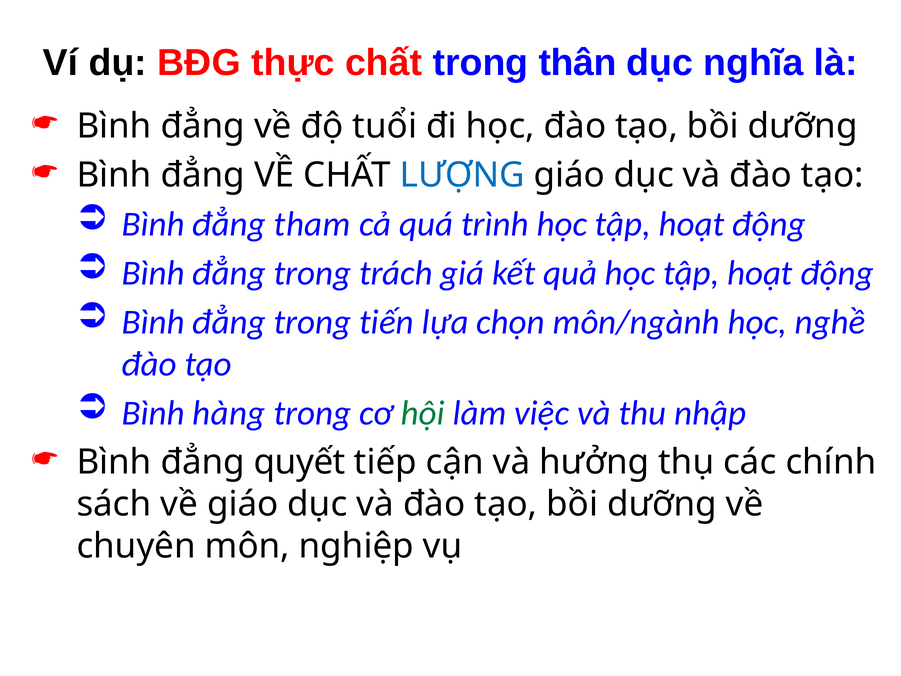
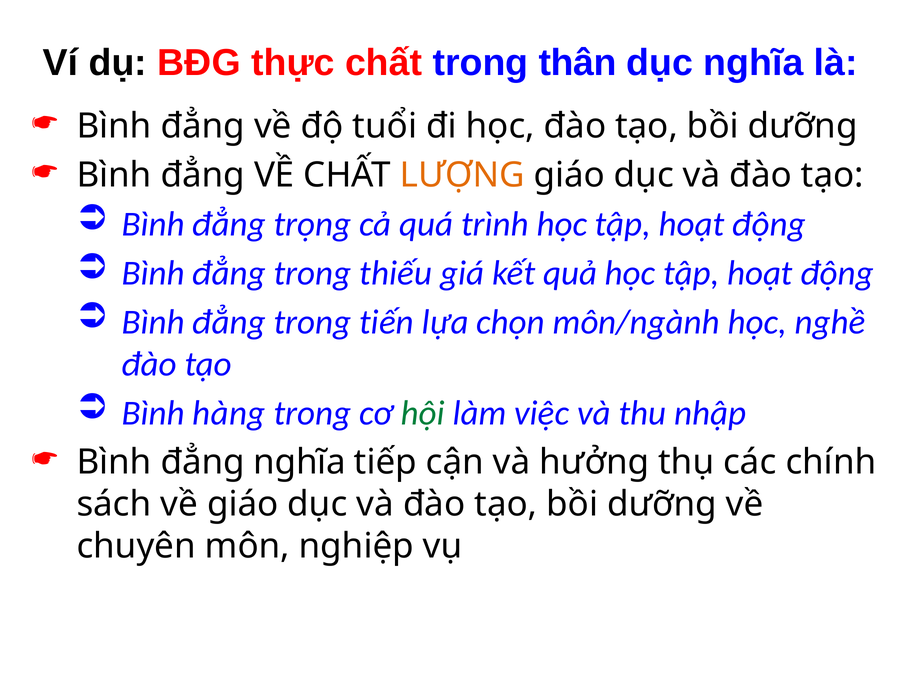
LƯỢNG colour: blue -> orange
tham: tham -> trọng
trách: trách -> thiếu
đẳng quyết: quyết -> nghĩa
